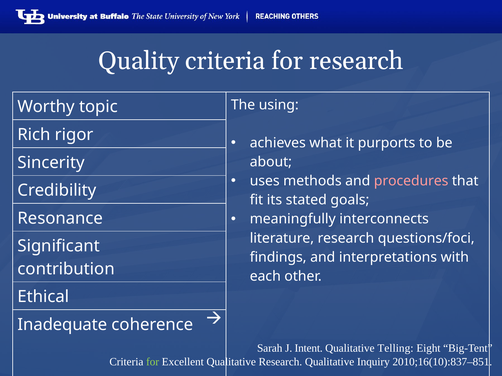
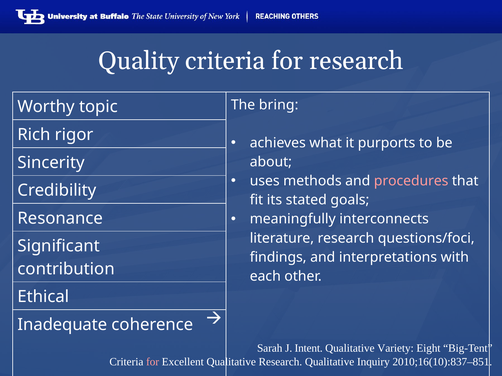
using: using -> bring
Telling: Telling -> Variety
for at (153, 362) colour: light green -> pink
